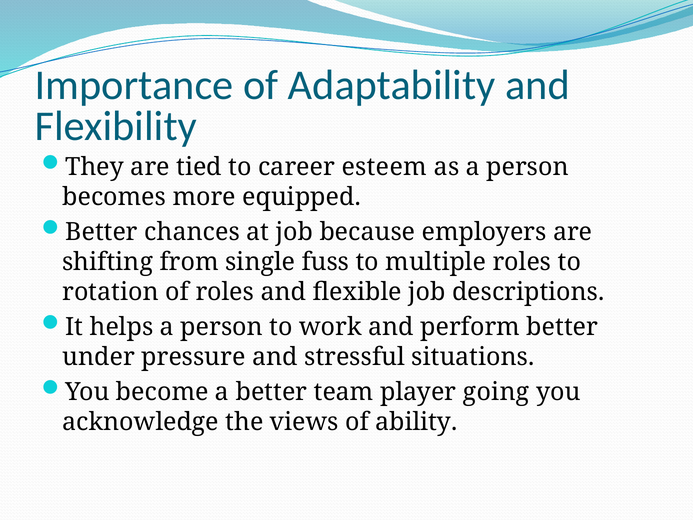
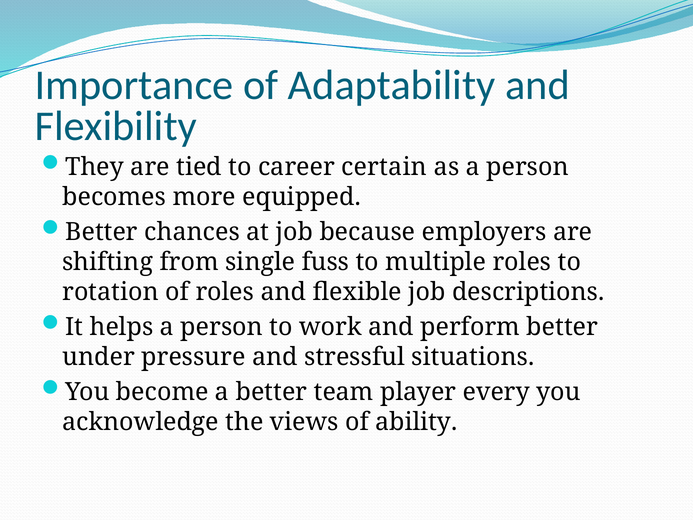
esteem: esteem -> certain
going: going -> every
